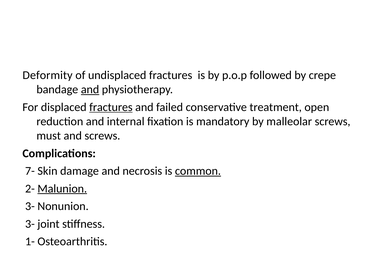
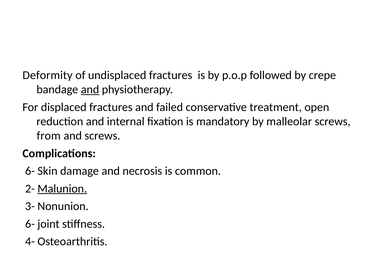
fractures at (111, 107) underline: present -> none
must: must -> from
7- at (30, 171): 7- -> 6-
common underline: present -> none
3- at (30, 224): 3- -> 6-
1-: 1- -> 4-
